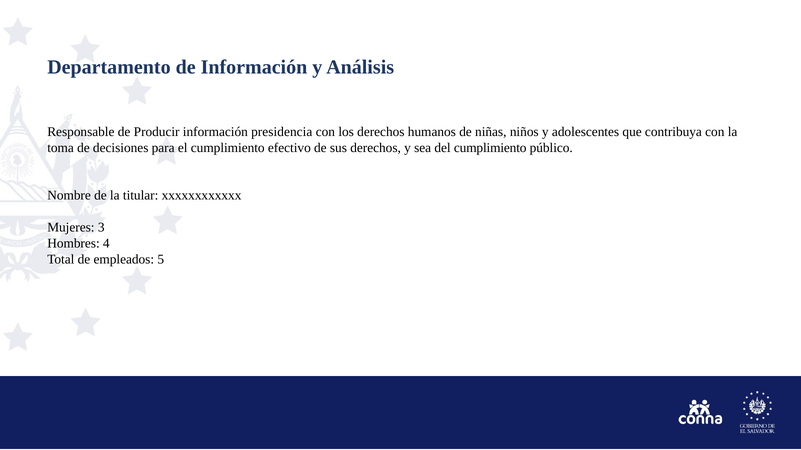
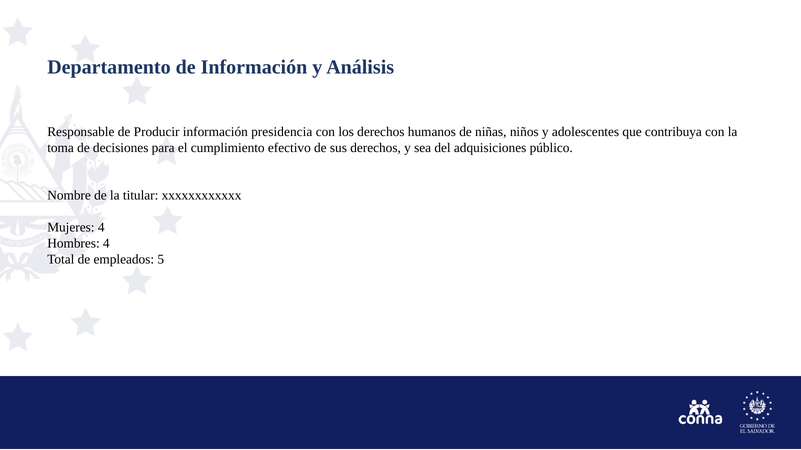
del cumplimiento: cumplimiento -> adquisiciones
Mujeres 3: 3 -> 4
